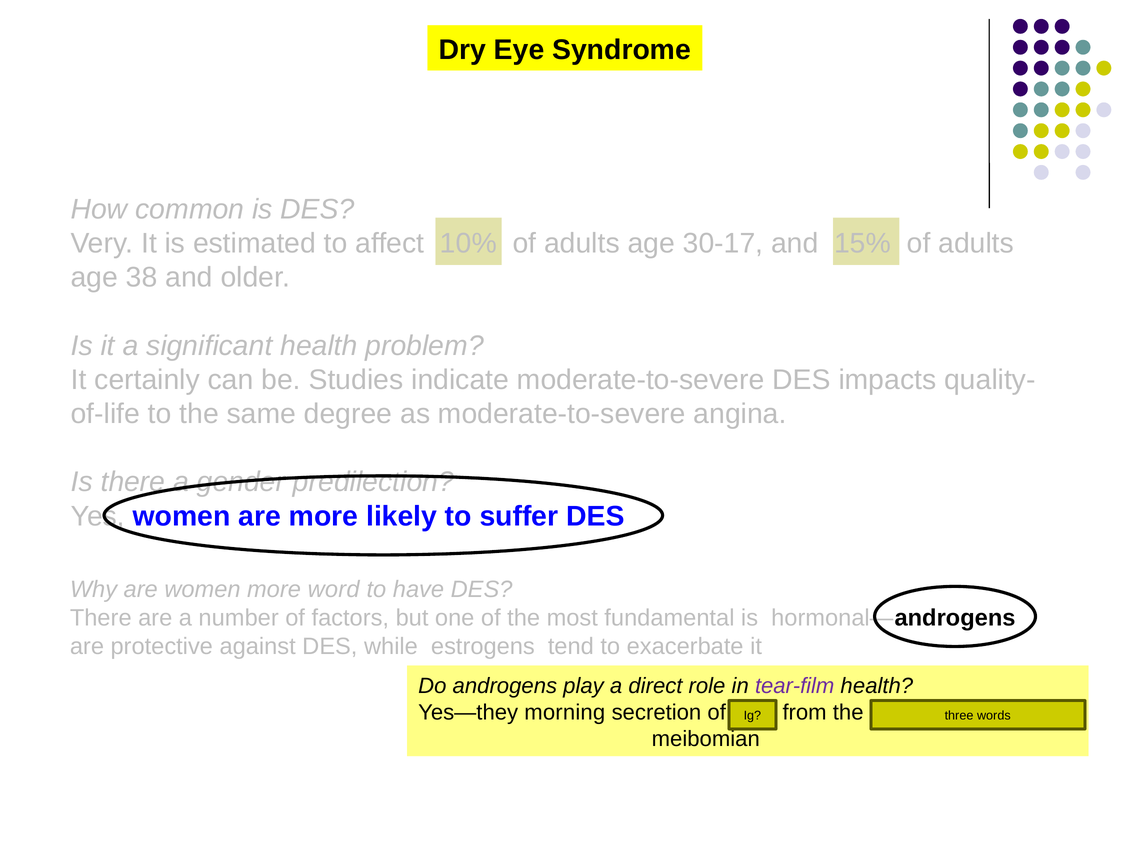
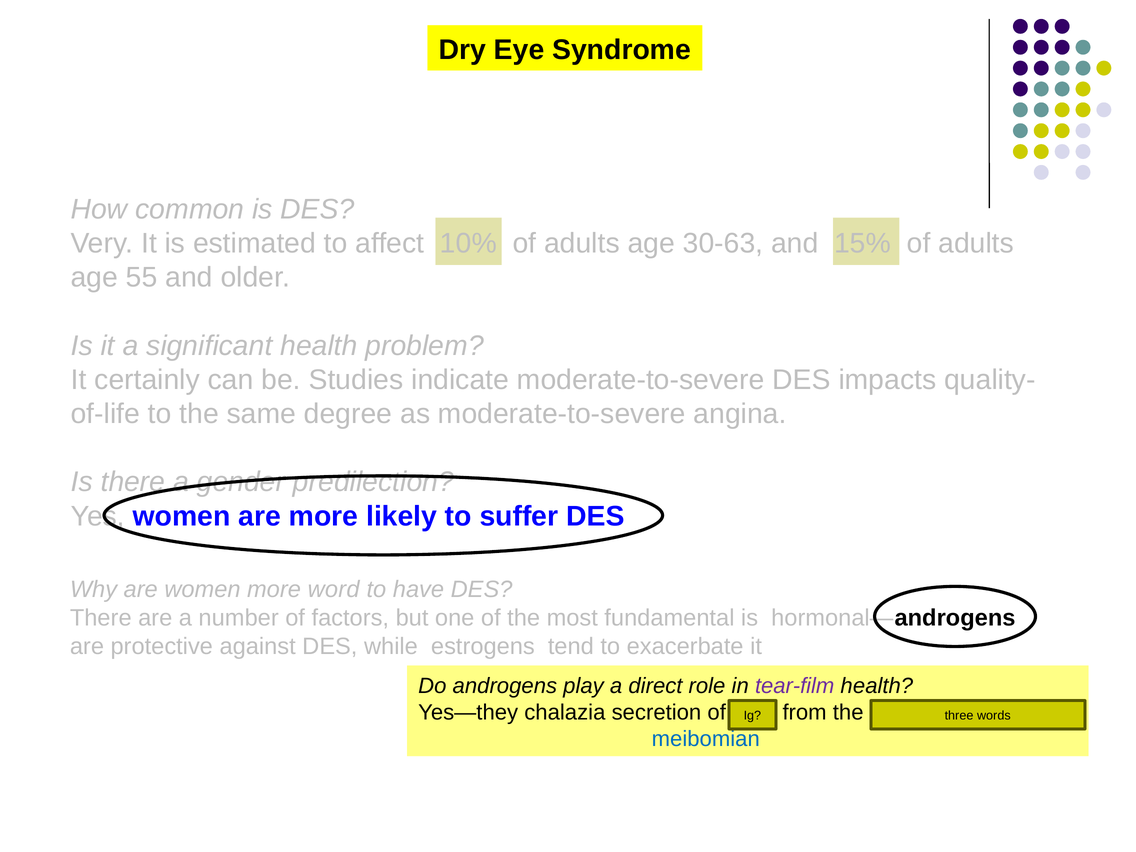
30-17: 30-17 -> 30-63
38: 38 -> 55
morning: morning -> chalazia
meibomian colour: black -> blue
